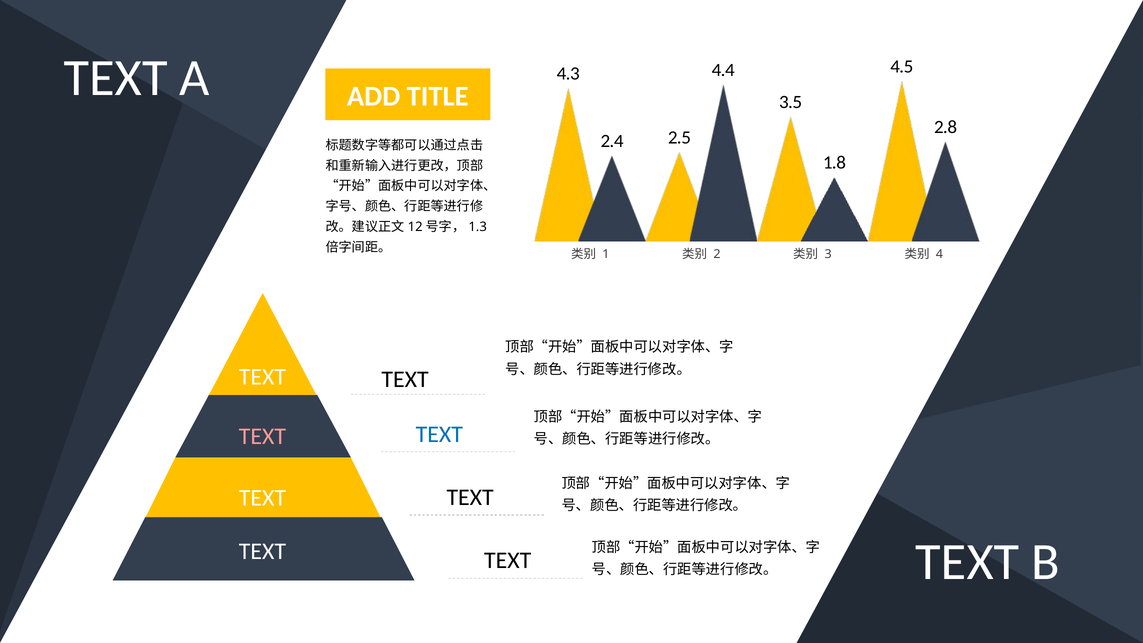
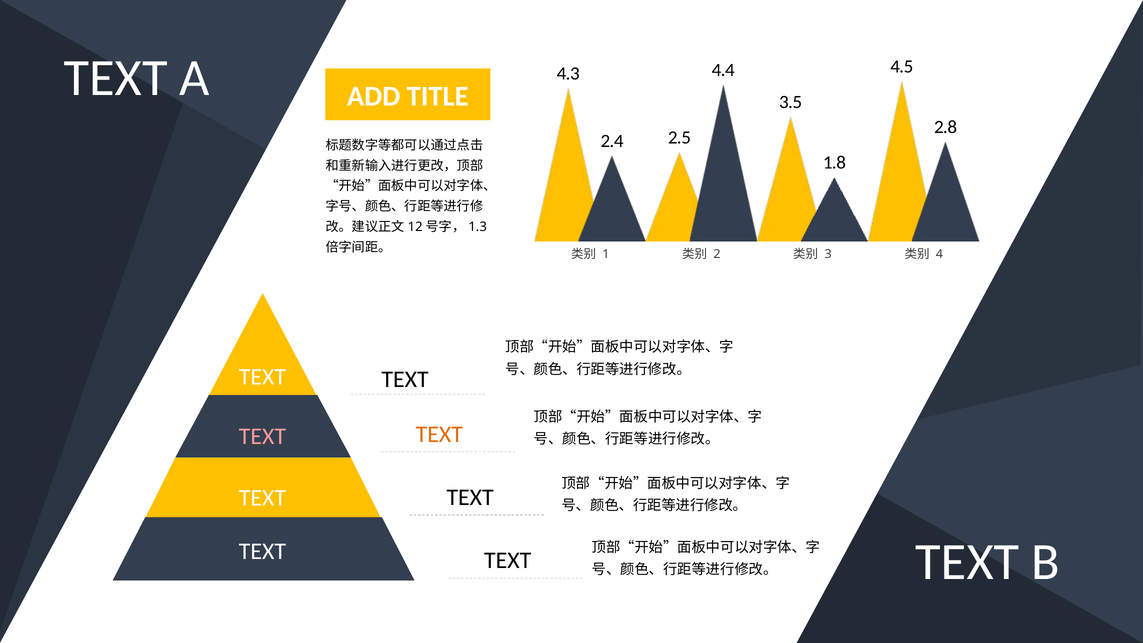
TEXT at (439, 434) colour: blue -> orange
